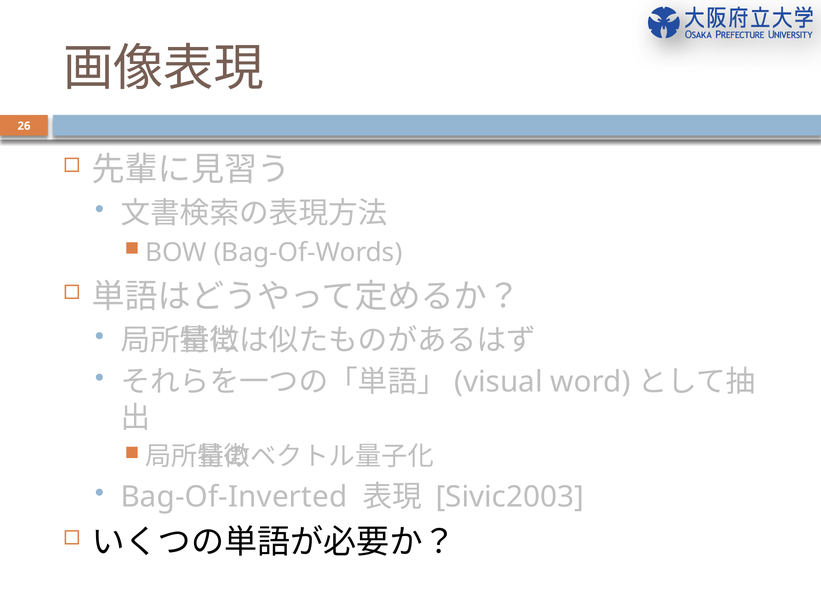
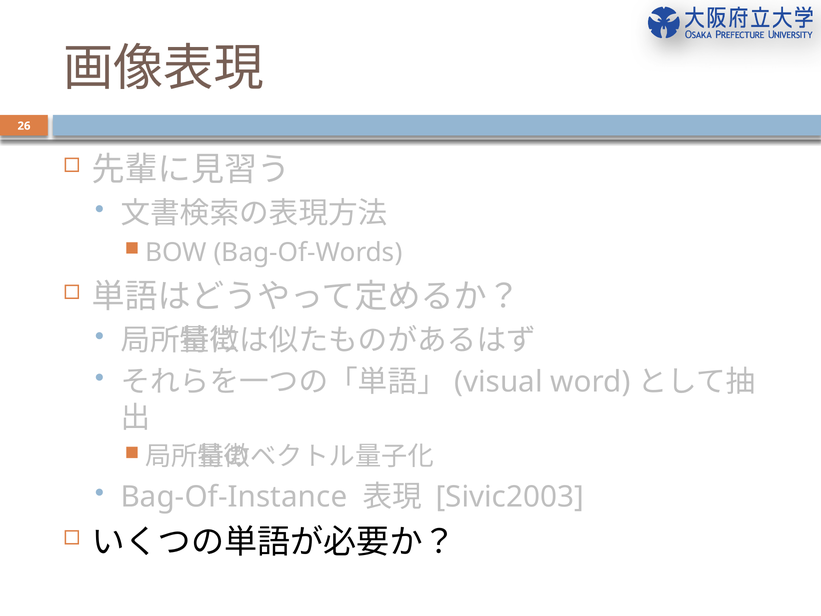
Bag-Of-Inverted: Bag-Of-Inverted -> Bag-Of-Instance
